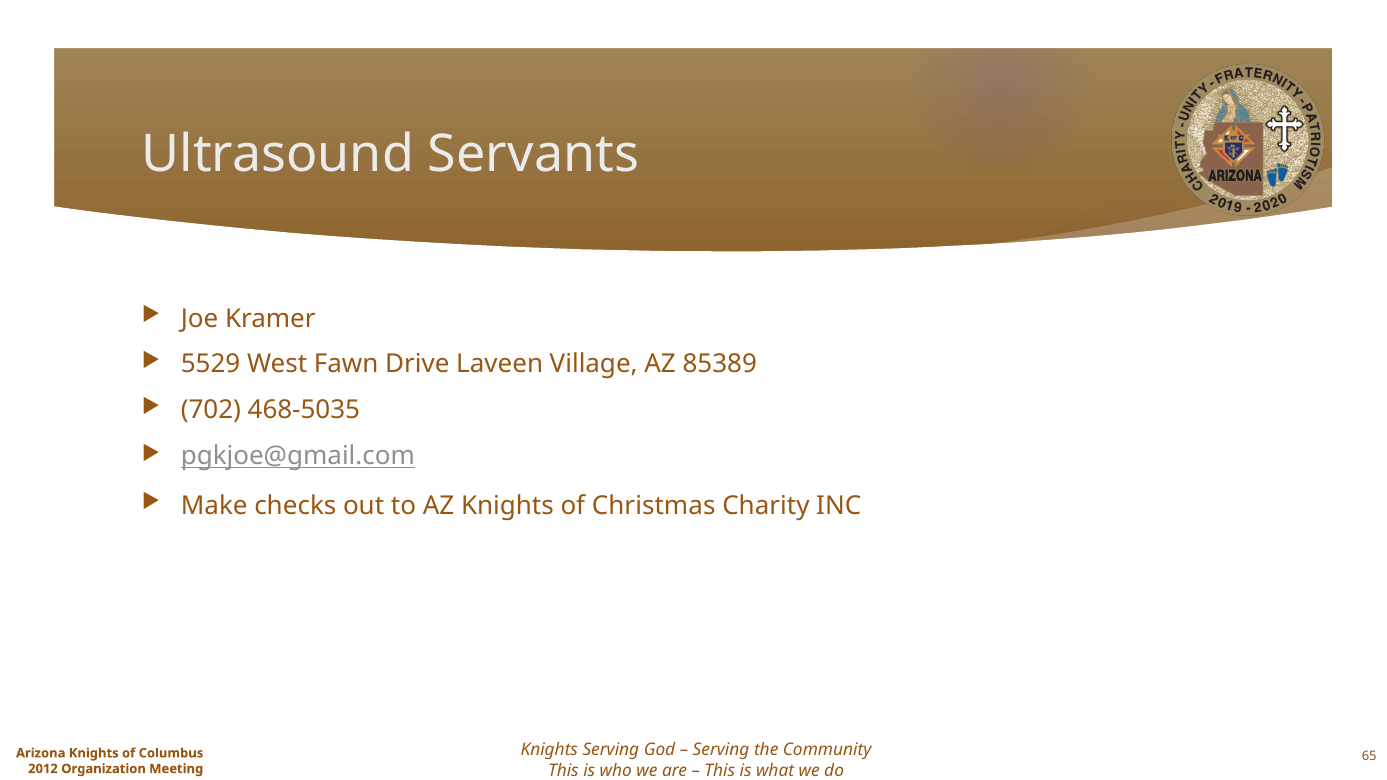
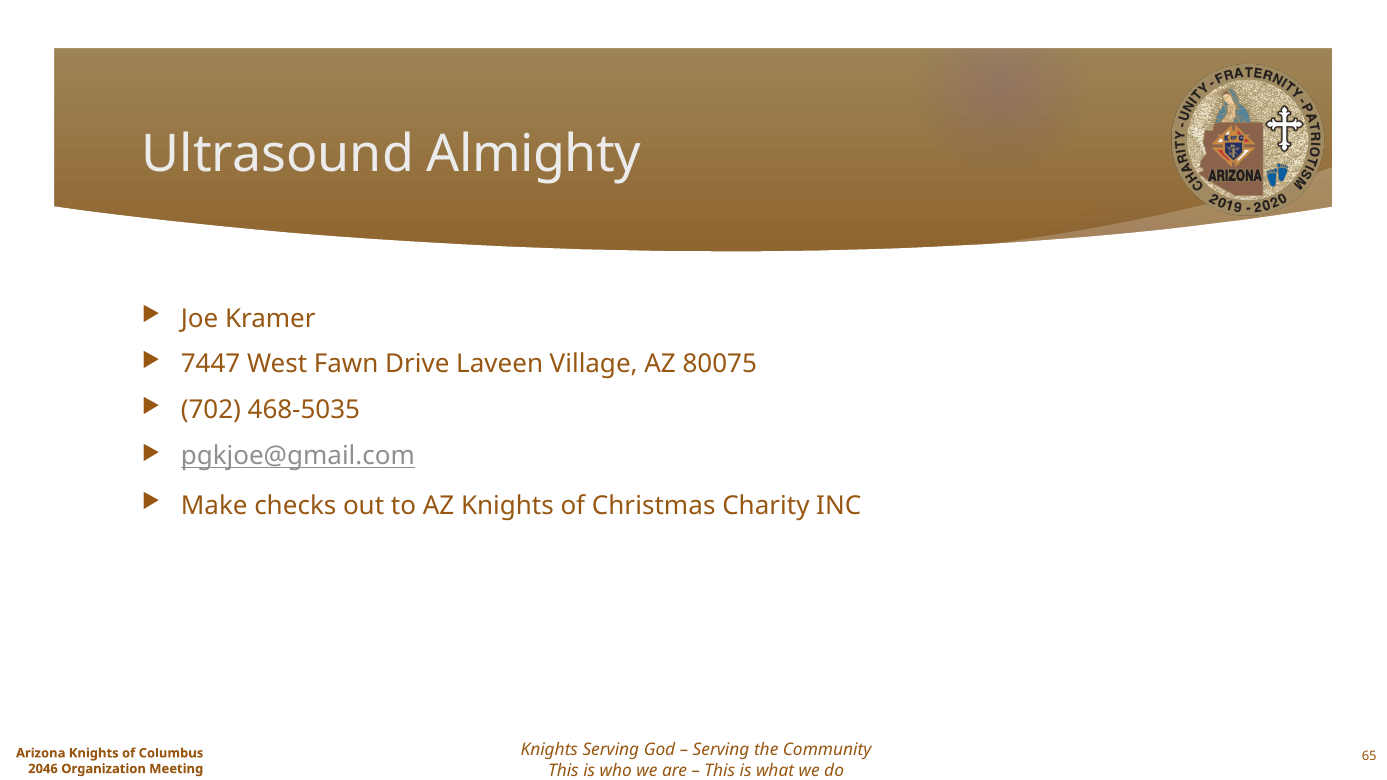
Servants: Servants -> Almighty
5529: 5529 -> 7447
85389: 85389 -> 80075
2012: 2012 -> 2046
